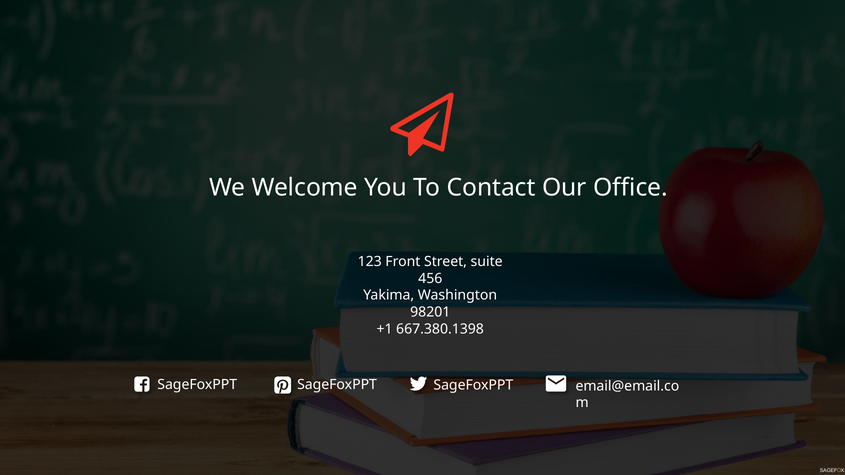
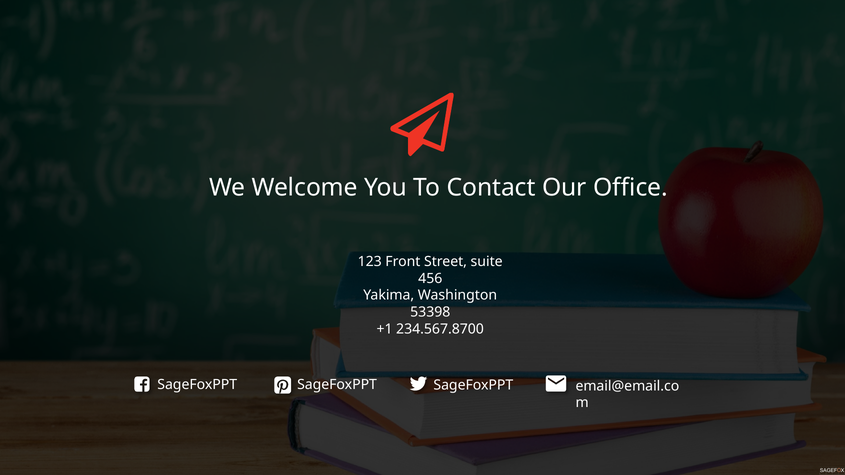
98201: 98201 -> 53398
667.380.1398: 667.380.1398 -> 234.567.8700
